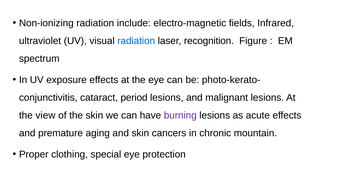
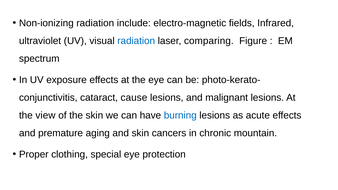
recognition: recognition -> comparing
period: period -> cause
burning colour: purple -> blue
